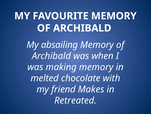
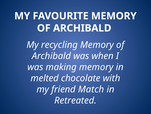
absailing: absailing -> recycling
Makes: Makes -> Match
